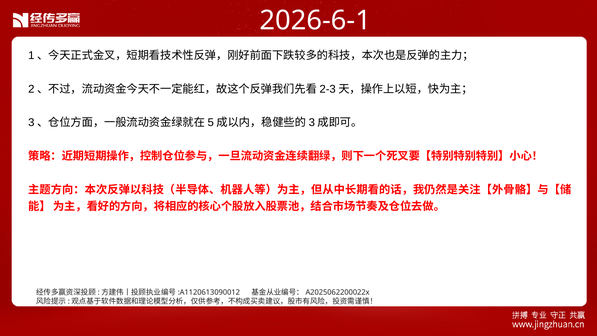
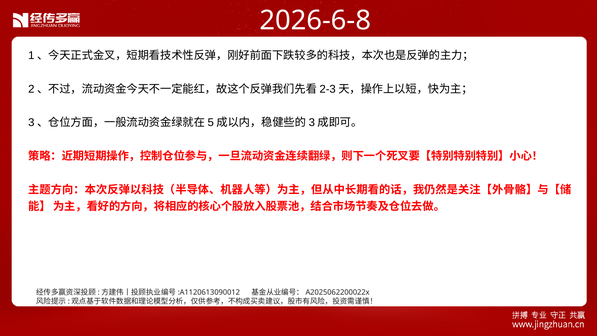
2026-6-1: 2026-6-1 -> 2026-6-8
